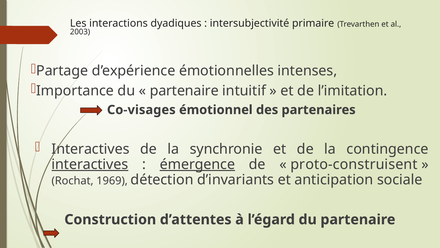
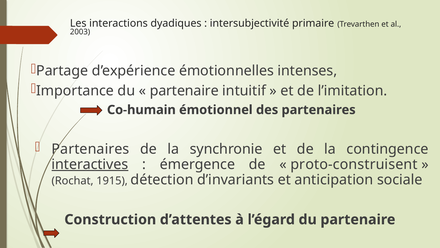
Co-visages: Co-visages -> Co-humain
Interactives at (91, 149): Interactives -> Partenaires
émergence underline: present -> none
1969: 1969 -> 1915
